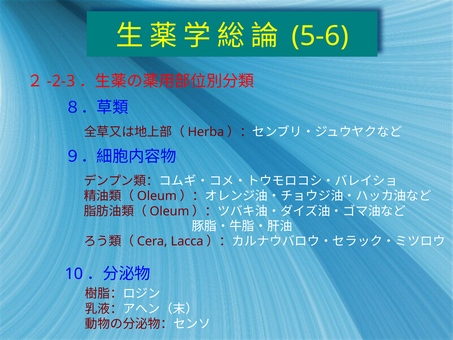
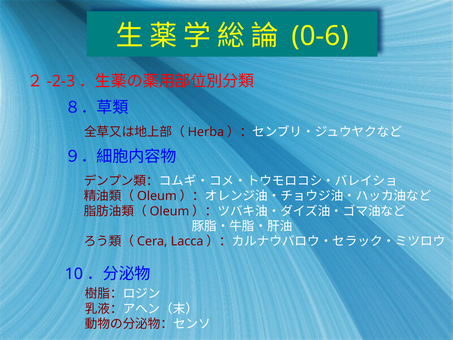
5-6: 5-6 -> 0-6
